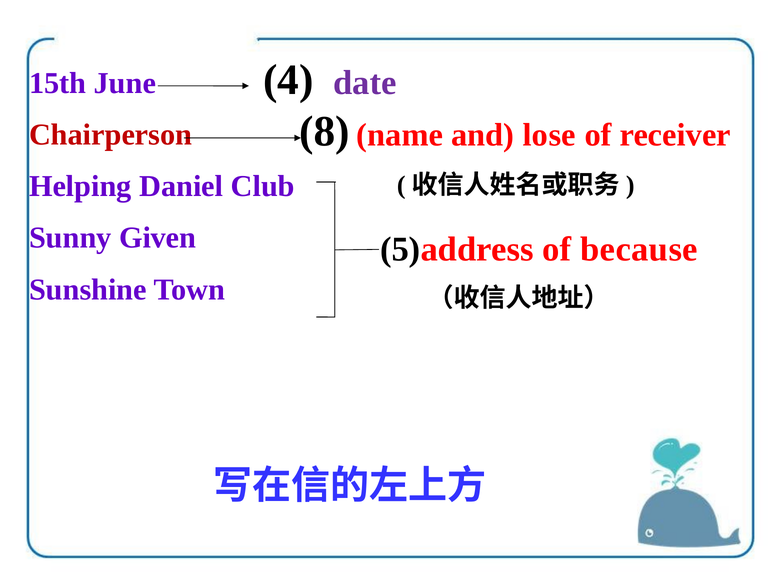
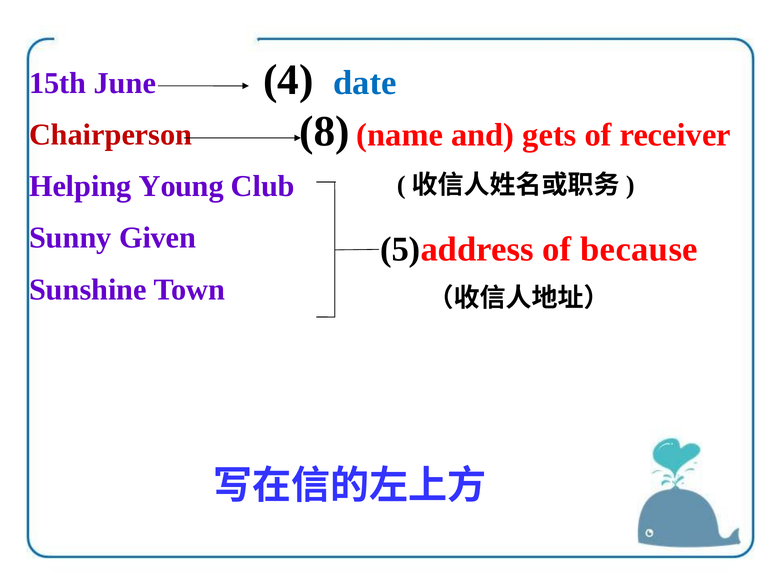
date colour: purple -> blue
lose: lose -> gets
Daniel: Daniel -> Young
